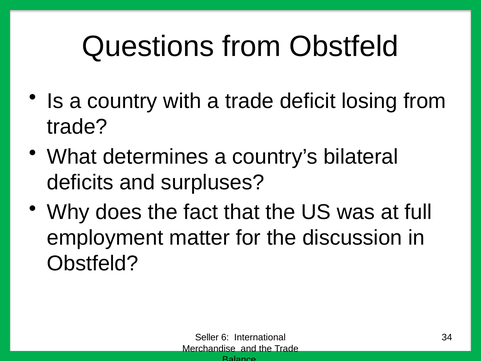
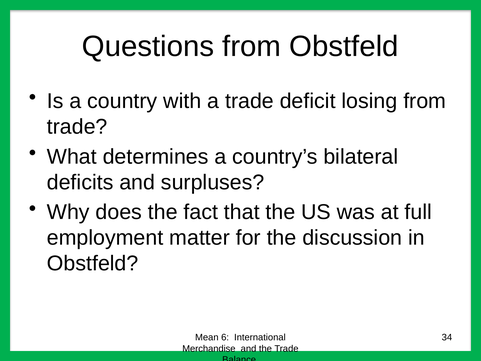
Seller: Seller -> Mean
